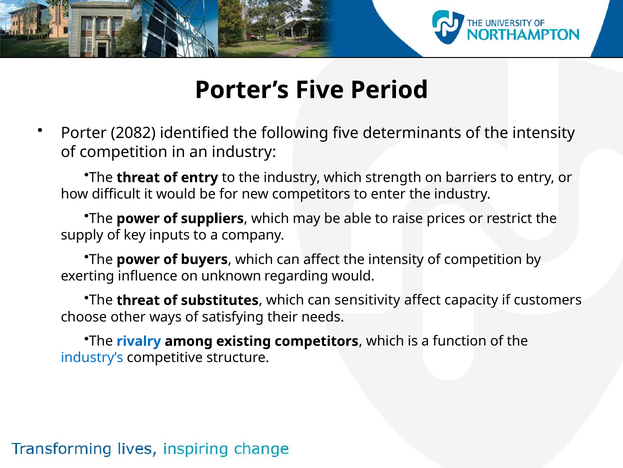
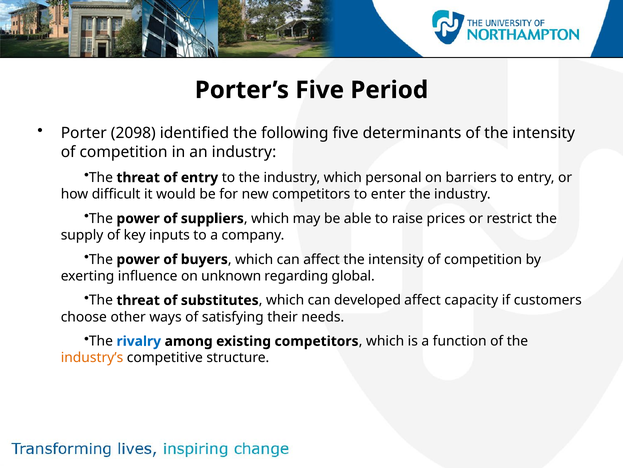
2082: 2082 -> 2098
strength: strength -> personal
regarding would: would -> global
sensitivity: sensitivity -> developed
industry’s colour: blue -> orange
